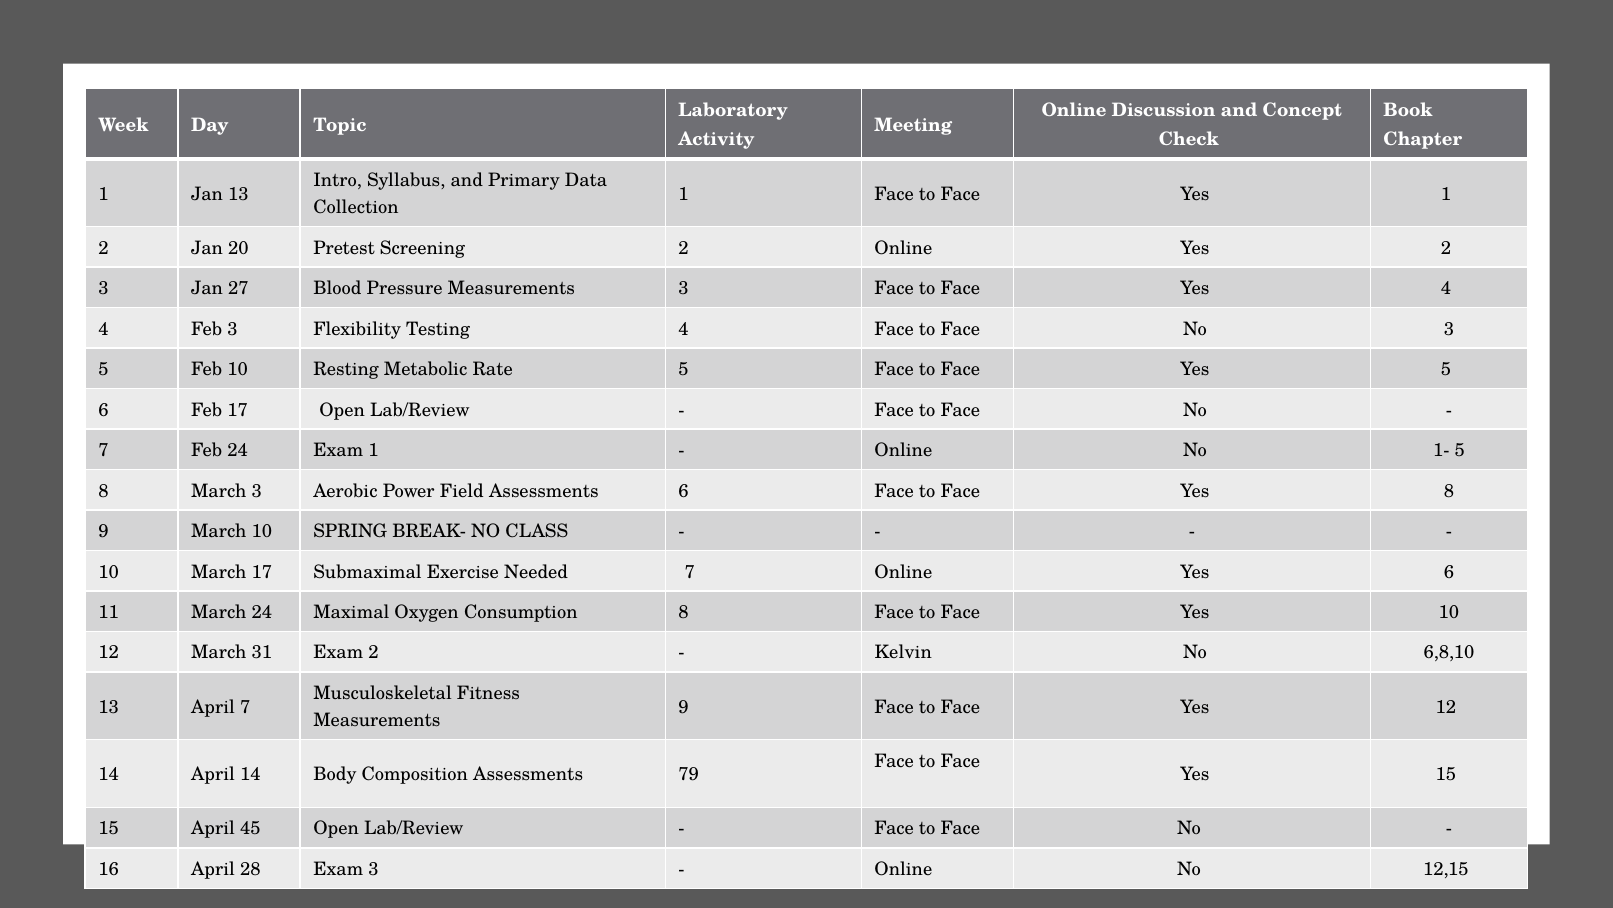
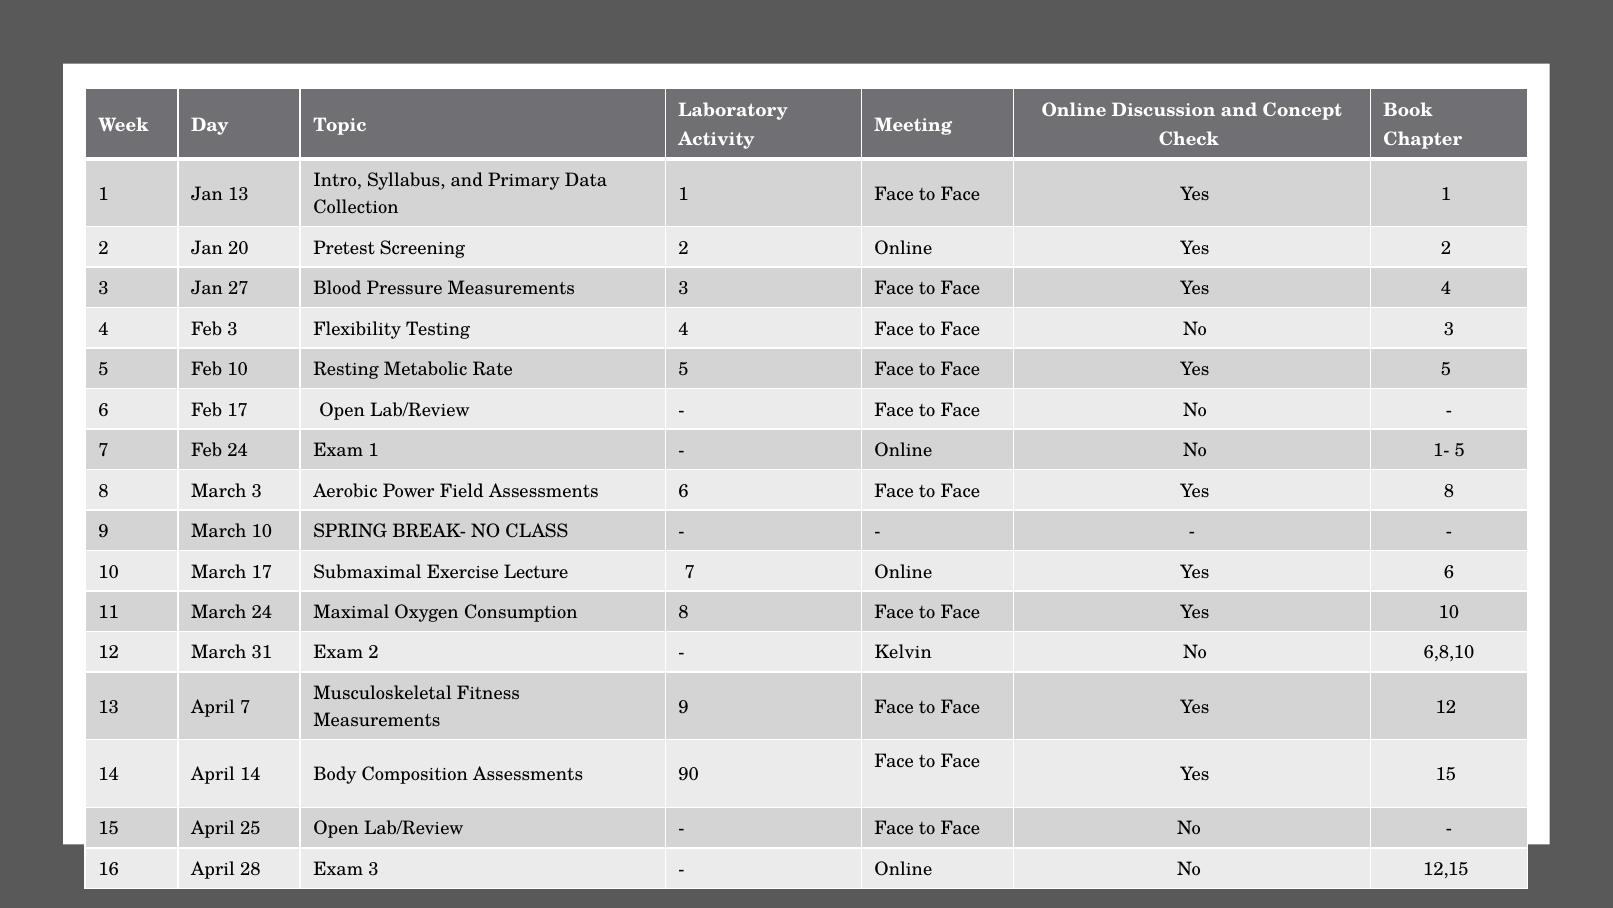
Needed: Needed -> Lecture
79: 79 -> 90
45: 45 -> 25
